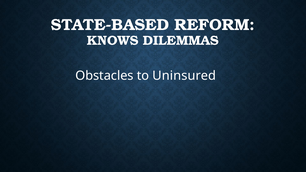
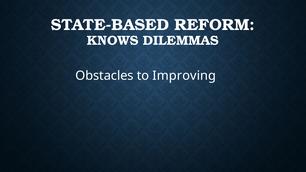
Uninsured: Uninsured -> Improving
